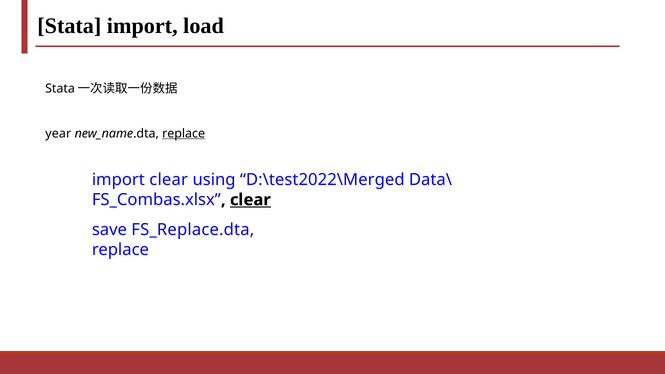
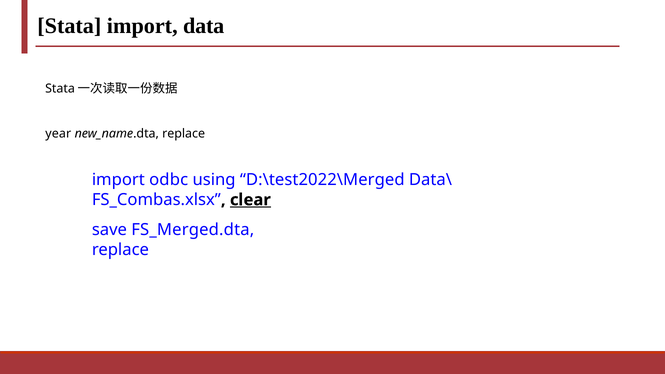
load: load -> data
replace at (184, 133) underline: present -> none
import clear: clear -> odbc
FS_Replace.dta: FS_Replace.dta -> FS_Merged.dta
